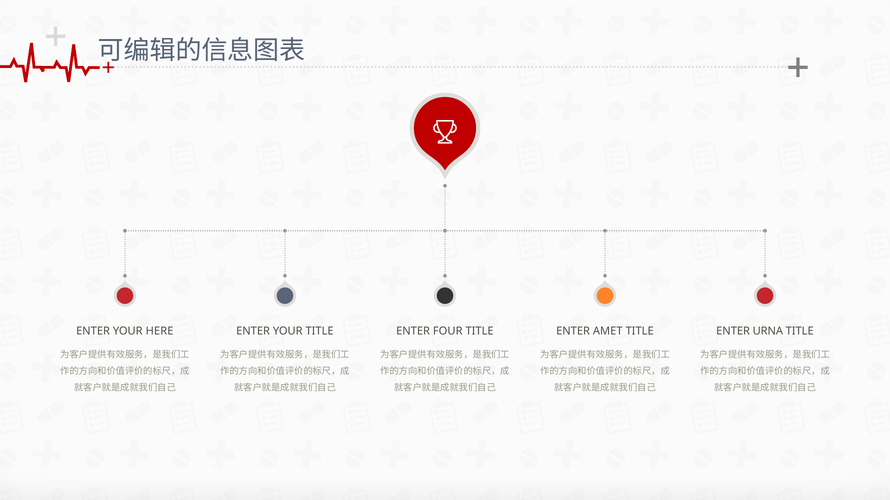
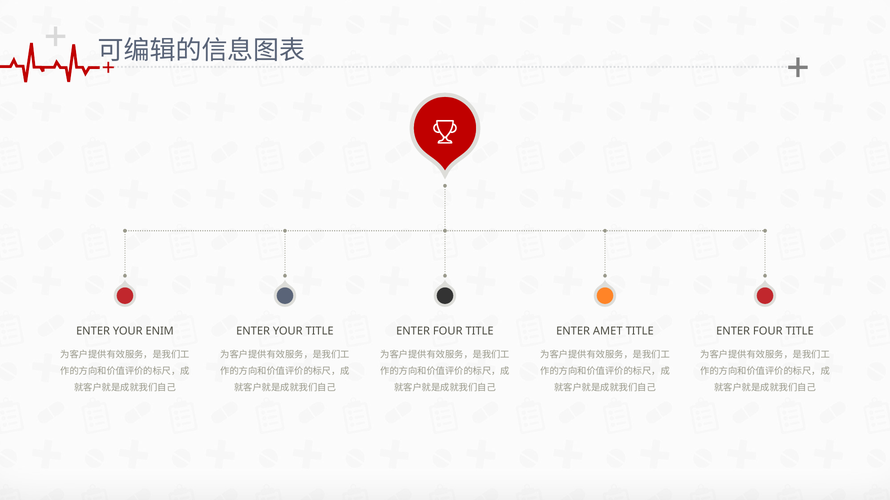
HERE: HERE -> ENIM
URNA at (768, 332): URNA -> FOUR
